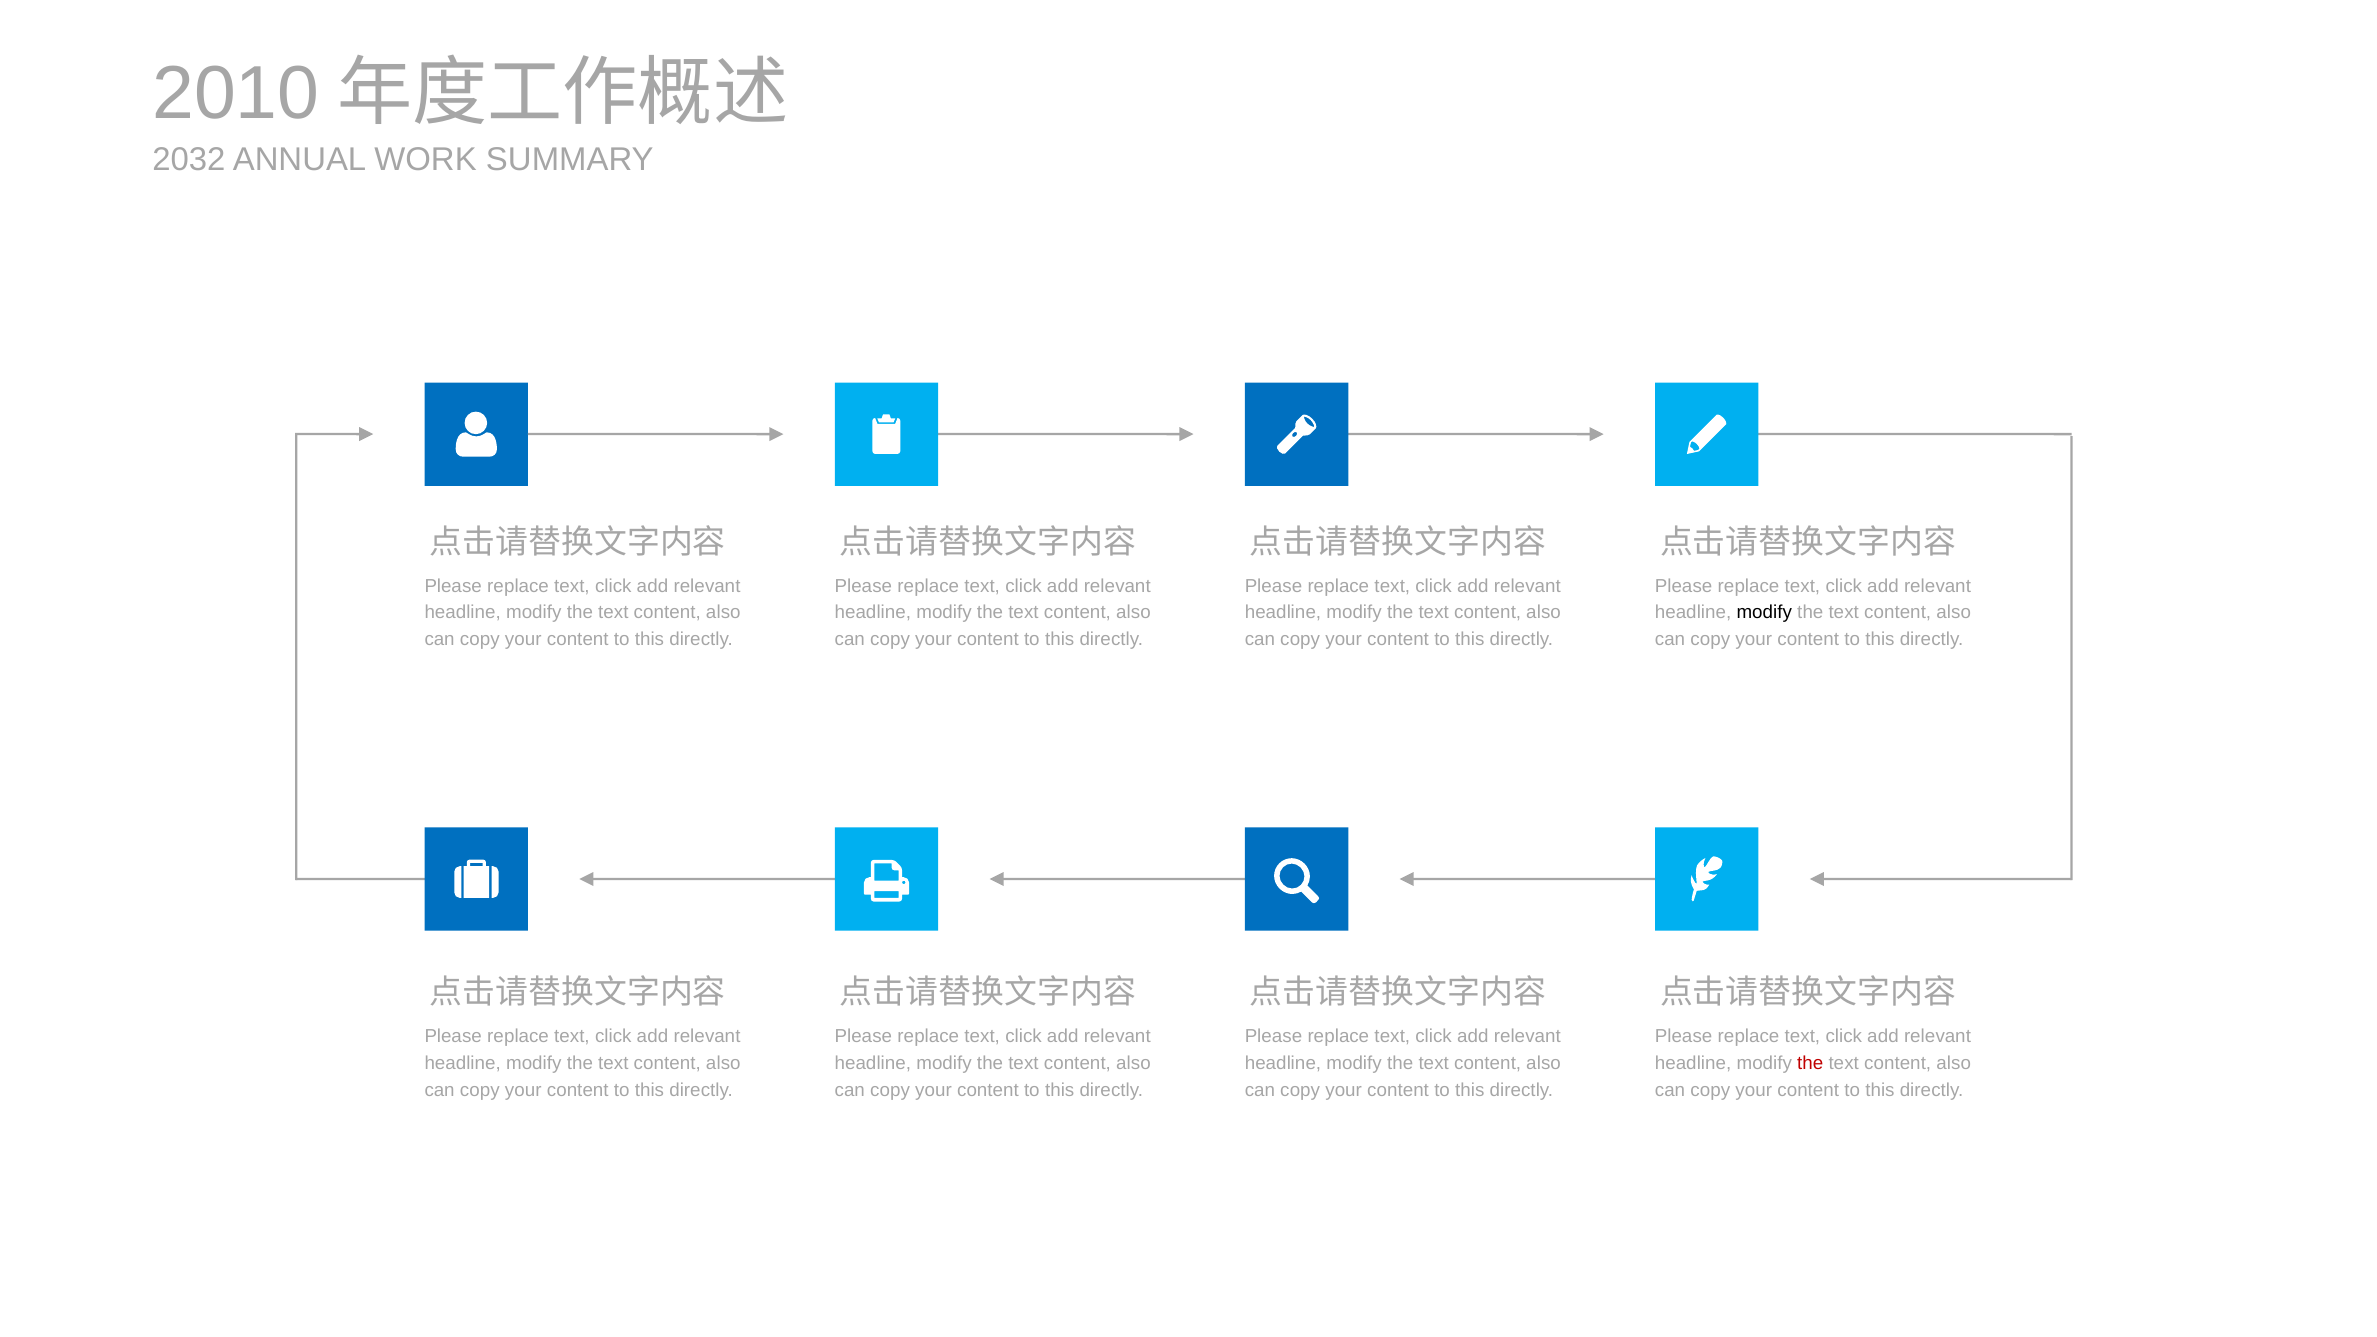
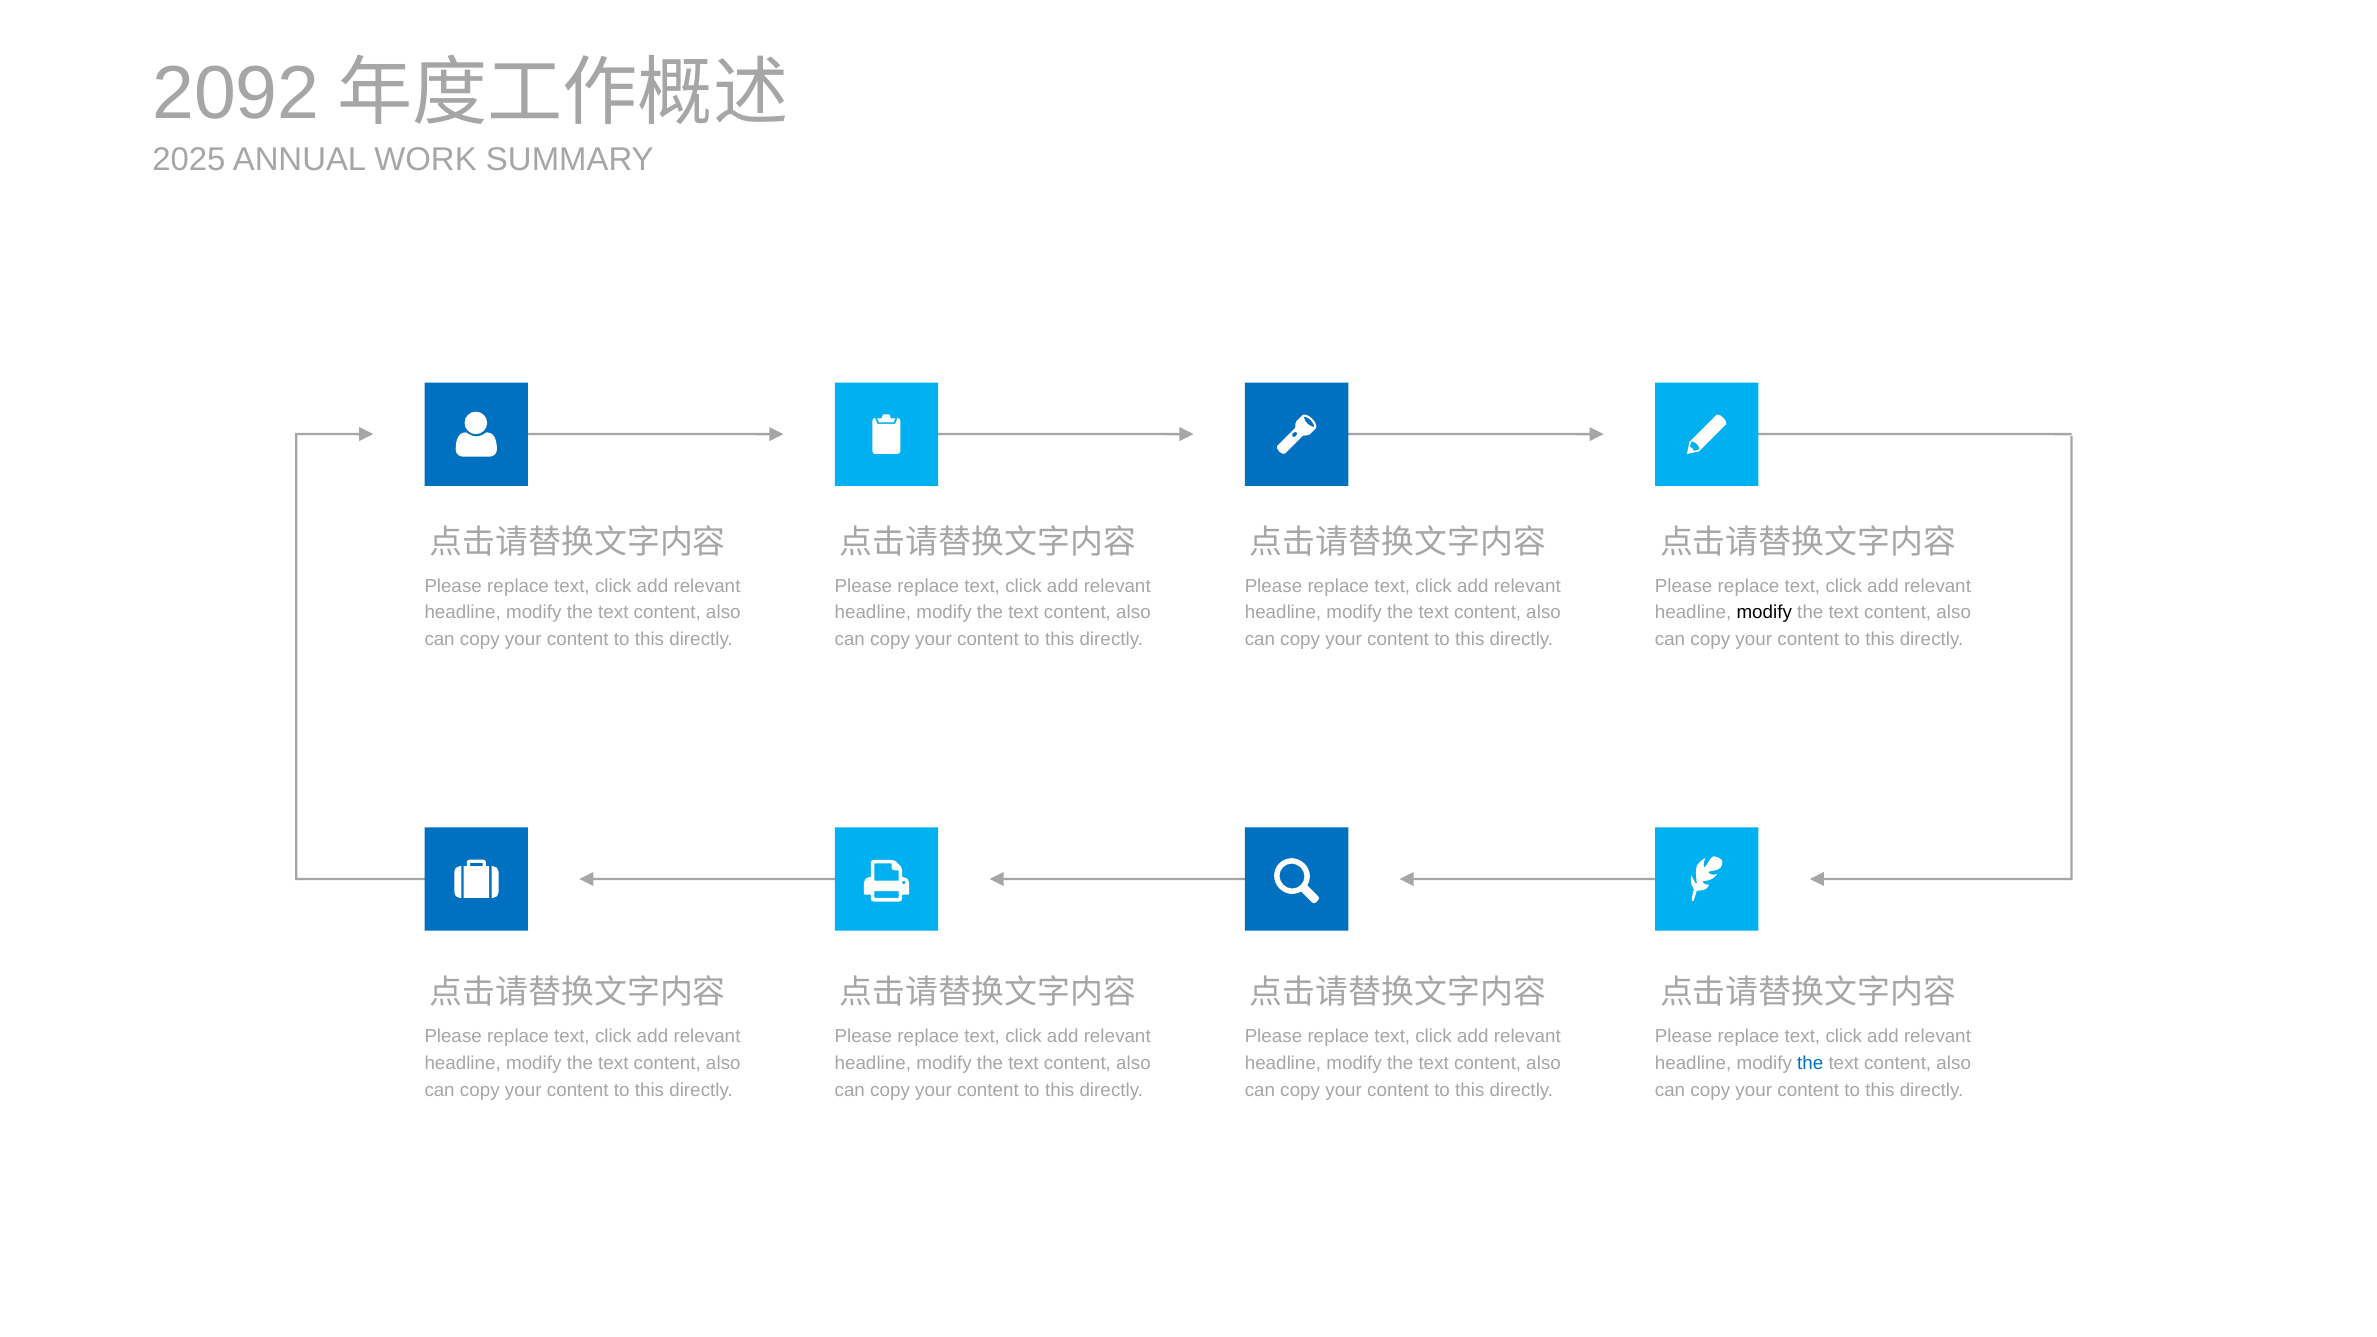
2010: 2010 -> 2092
2032: 2032 -> 2025
the at (1810, 1063) colour: red -> blue
